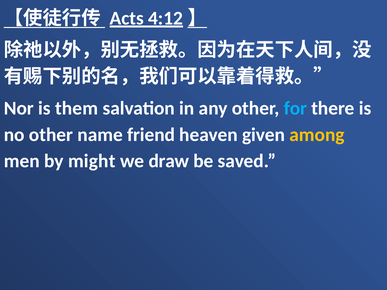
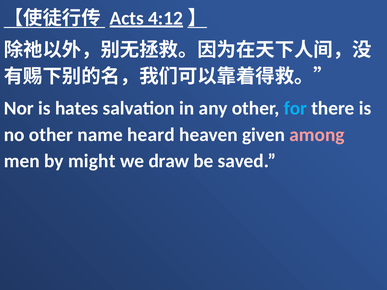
them: them -> hates
friend: friend -> heard
among colour: yellow -> pink
